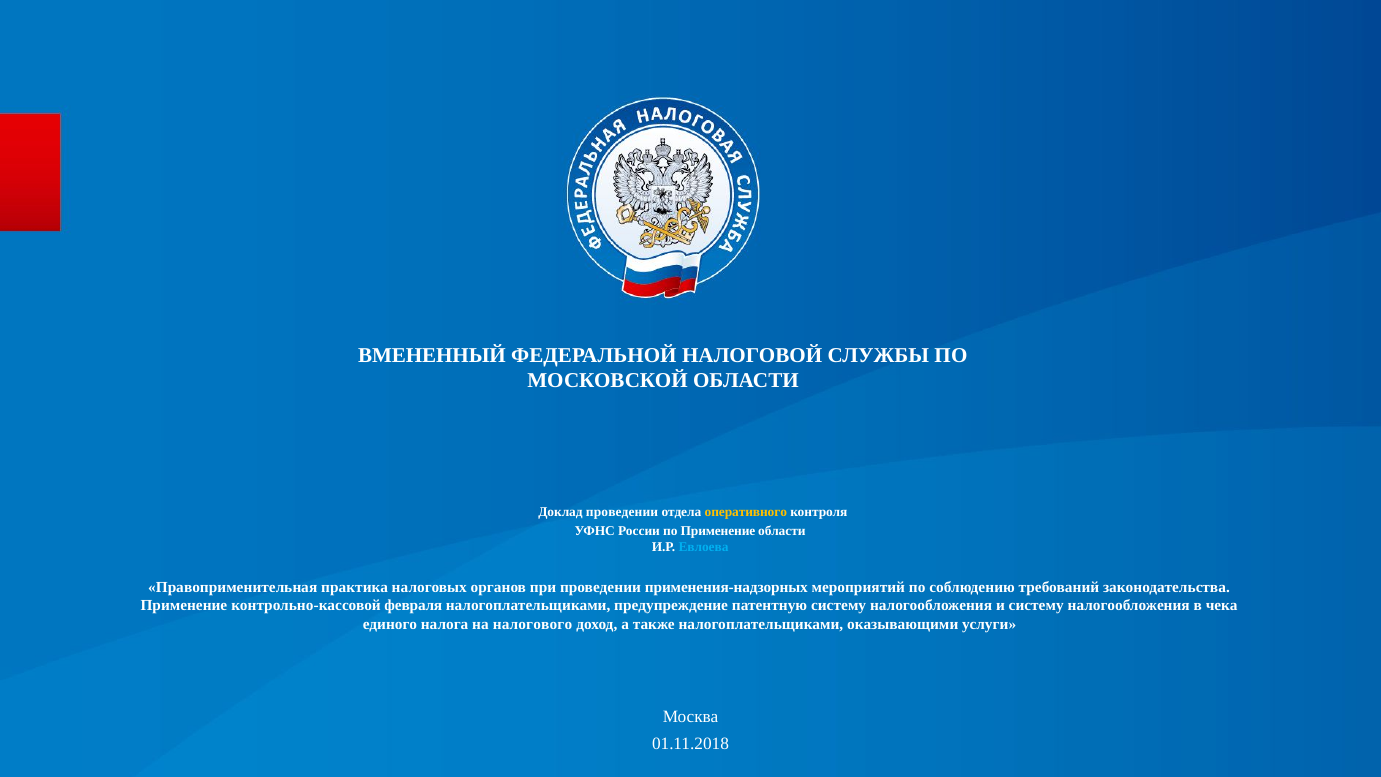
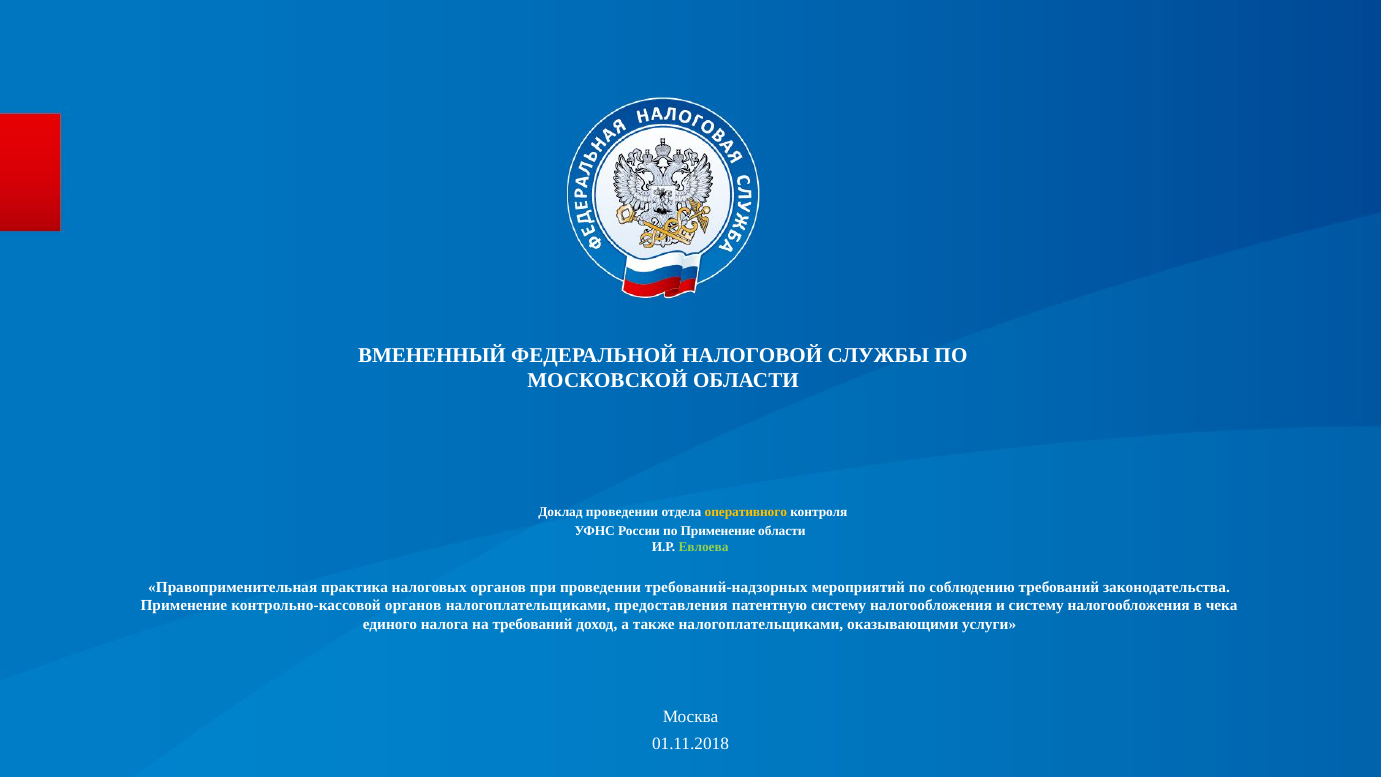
Евлоева colour: light blue -> light green
применения-надзорных: применения-надзорных -> требований-надзорных
контрольно-кассовой февраля: февраля -> органов
предупреждение: предупреждение -> предоставления
на налогового: налогового -> требований
